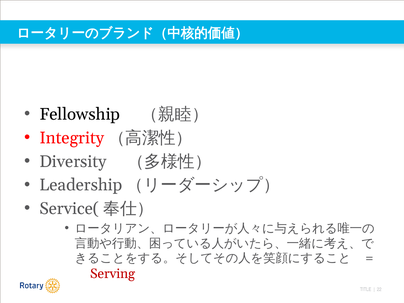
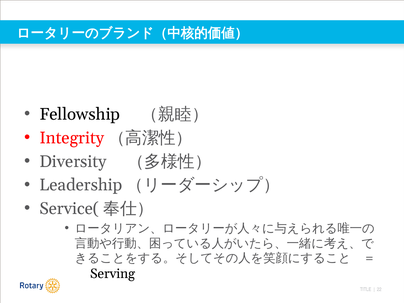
Serving colour: red -> black
